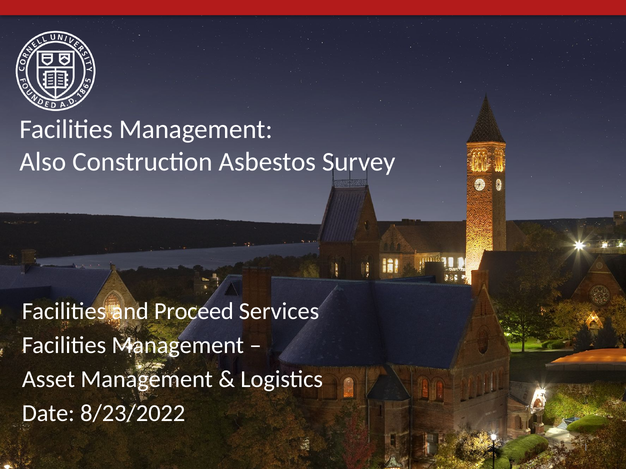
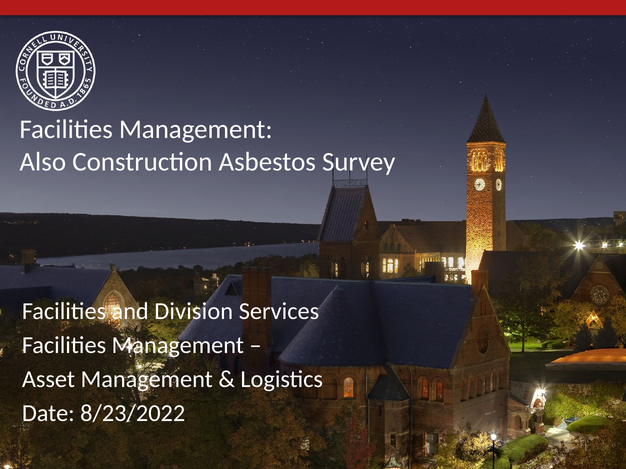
Proceed: Proceed -> Division
